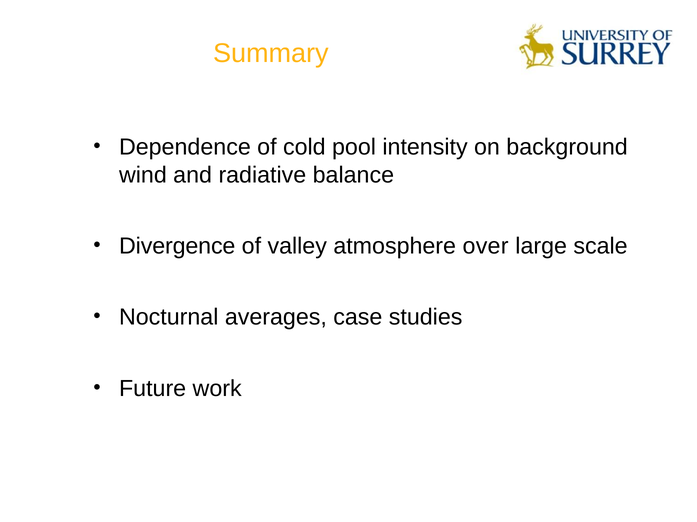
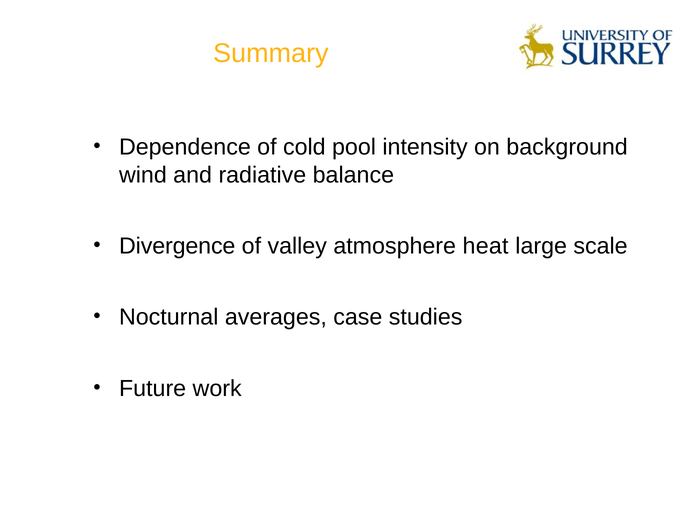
over: over -> heat
